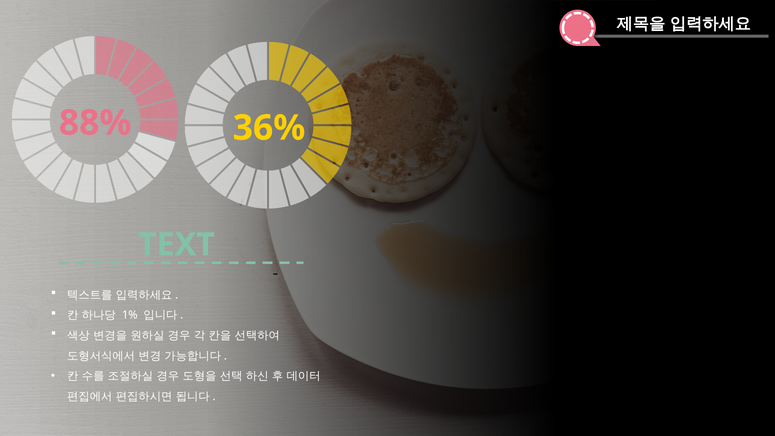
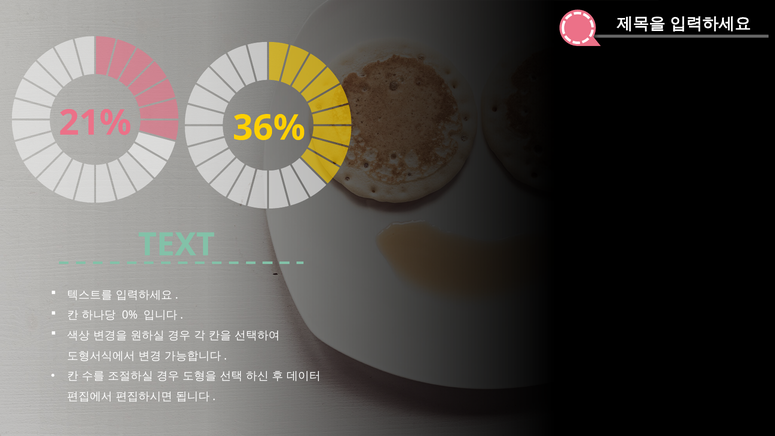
88%: 88% -> 21%
1%: 1% -> 0%
